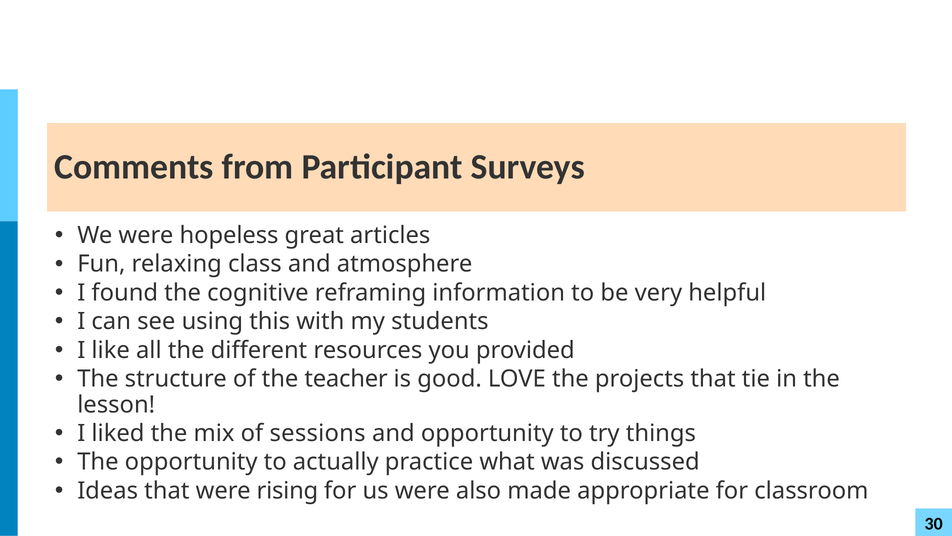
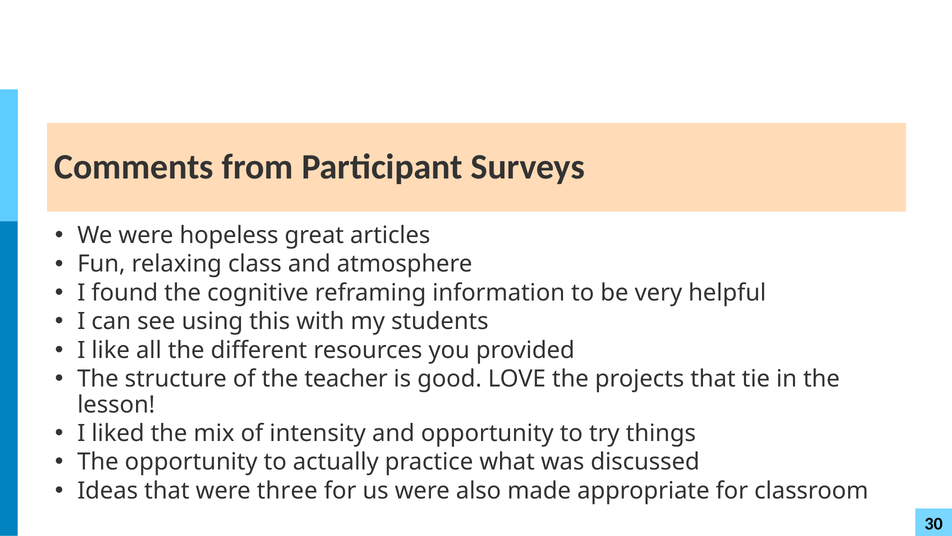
sessions: sessions -> intensity
rising: rising -> three
